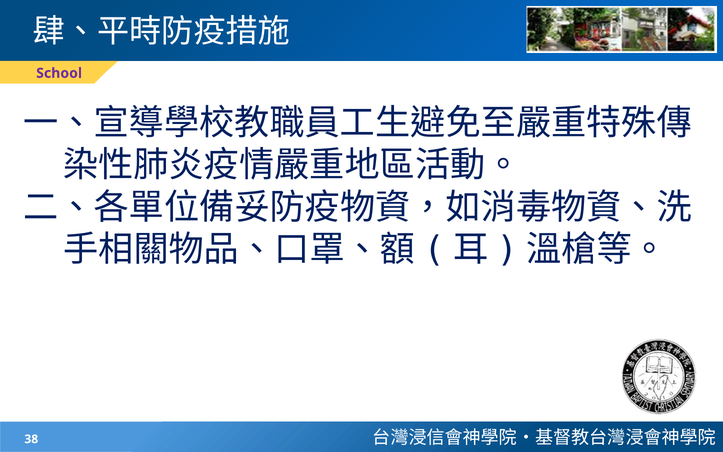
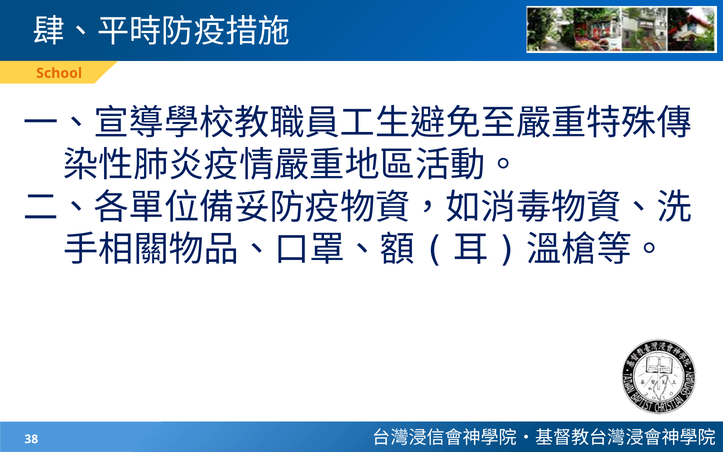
School colour: purple -> orange
